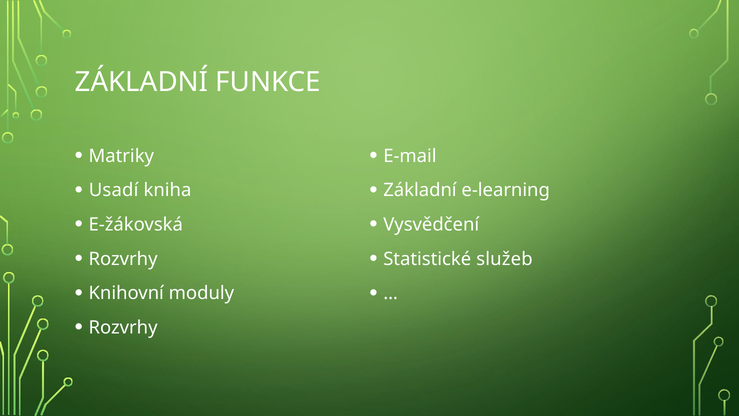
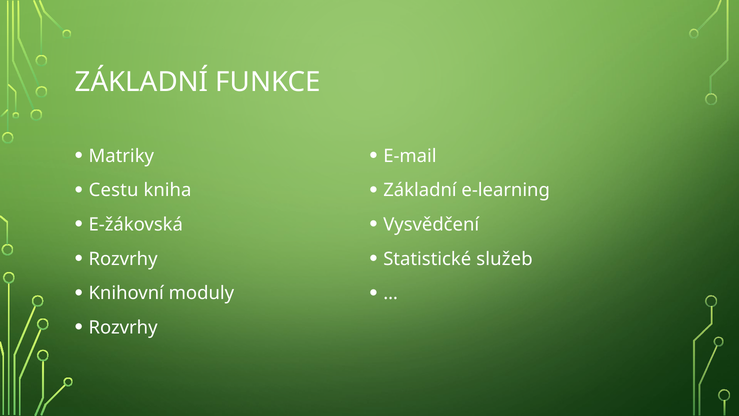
Usadí: Usadí -> Cestu
